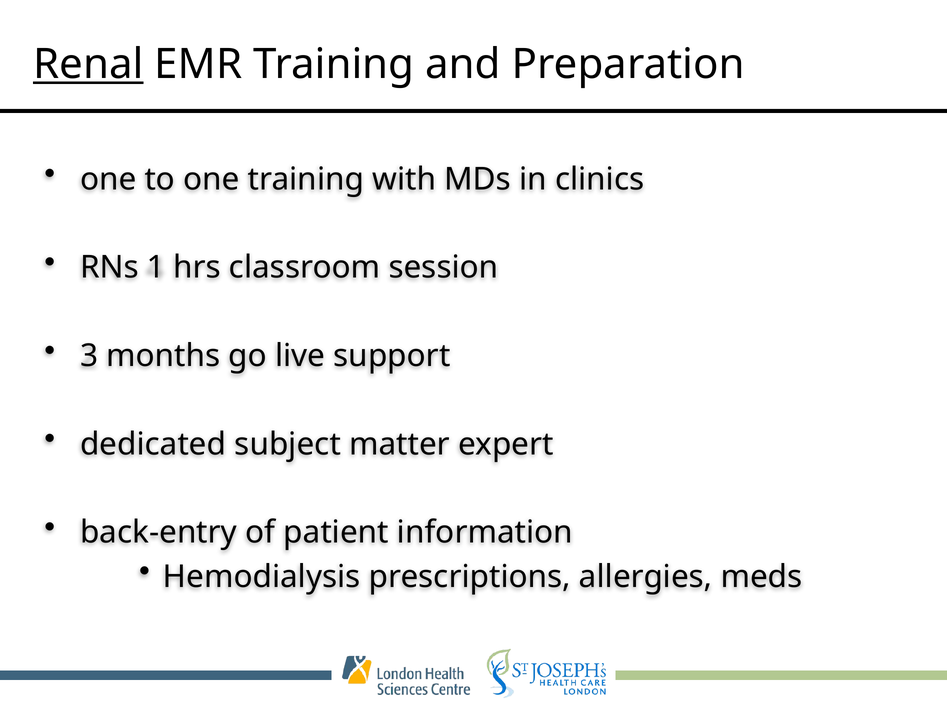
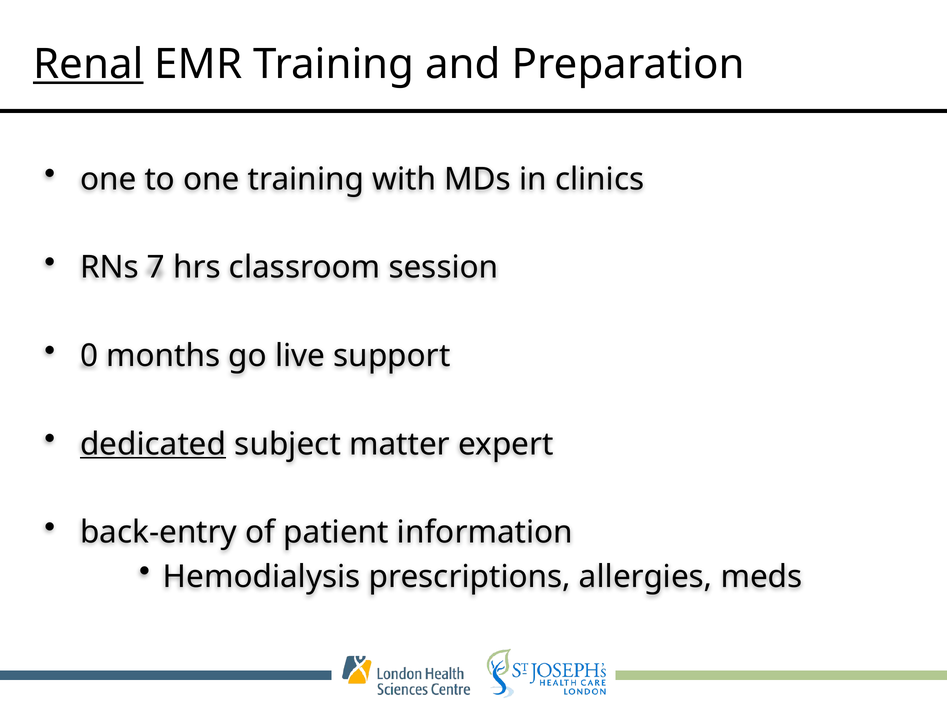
1: 1 -> 7
3: 3 -> 0
dedicated underline: none -> present
